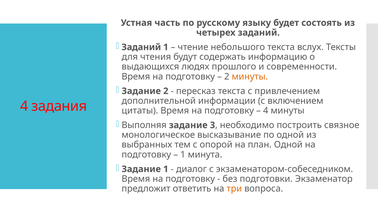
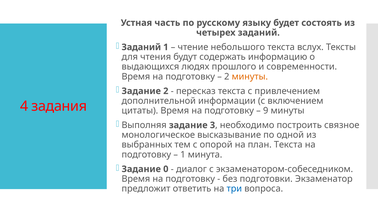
4 at (266, 110): 4 -> 9
план Одной: Одной -> Текста
Задание 1: 1 -> 0
три colour: orange -> blue
